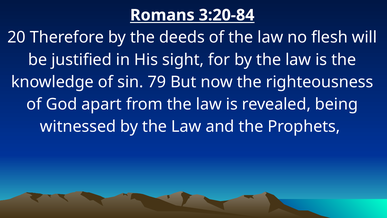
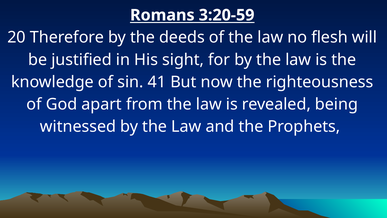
3:20-84: 3:20-84 -> 3:20-59
79: 79 -> 41
